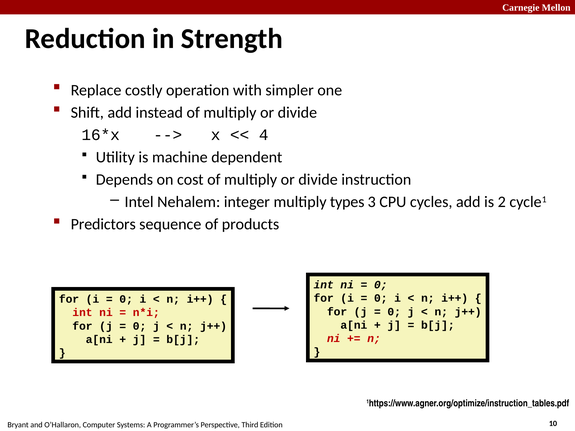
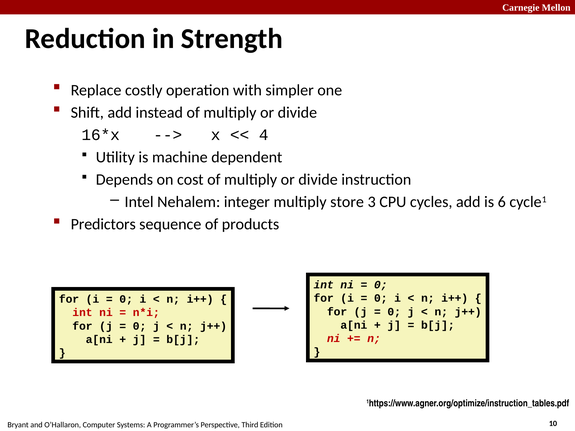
types: types -> store
2: 2 -> 6
